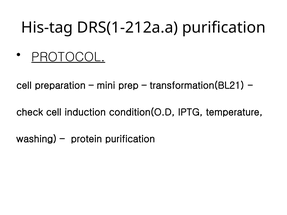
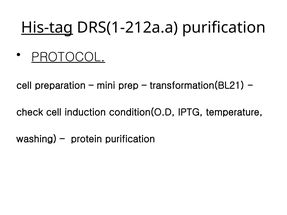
His-tag underline: none -> present
